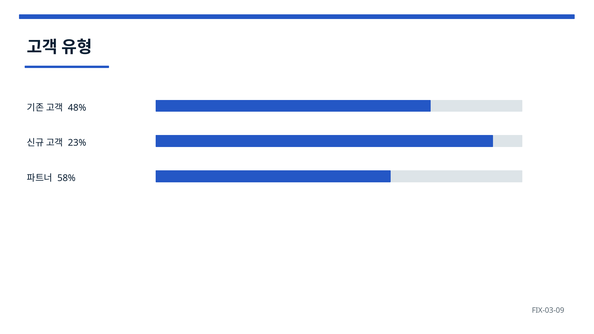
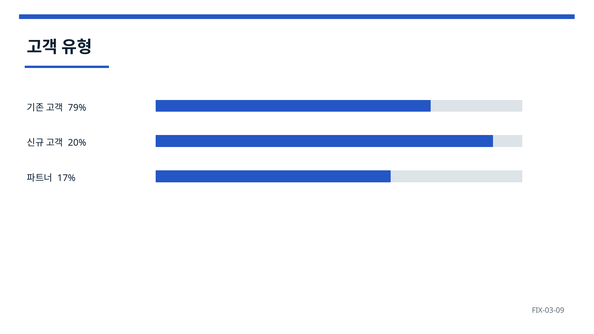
48%: 48% -> 79%
23%: 23% -> 20%
58%: 58% -> 17%
